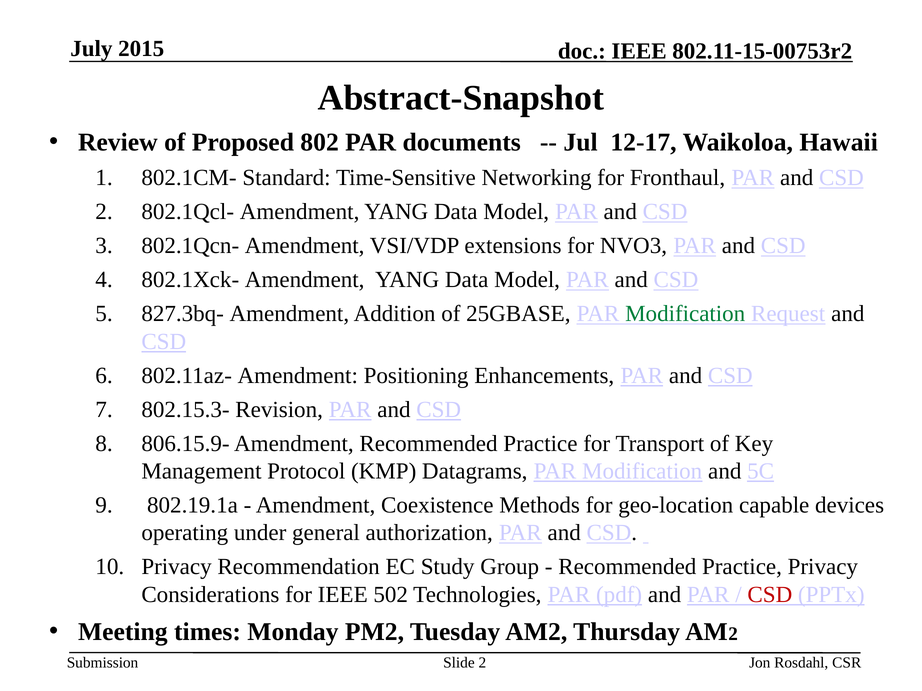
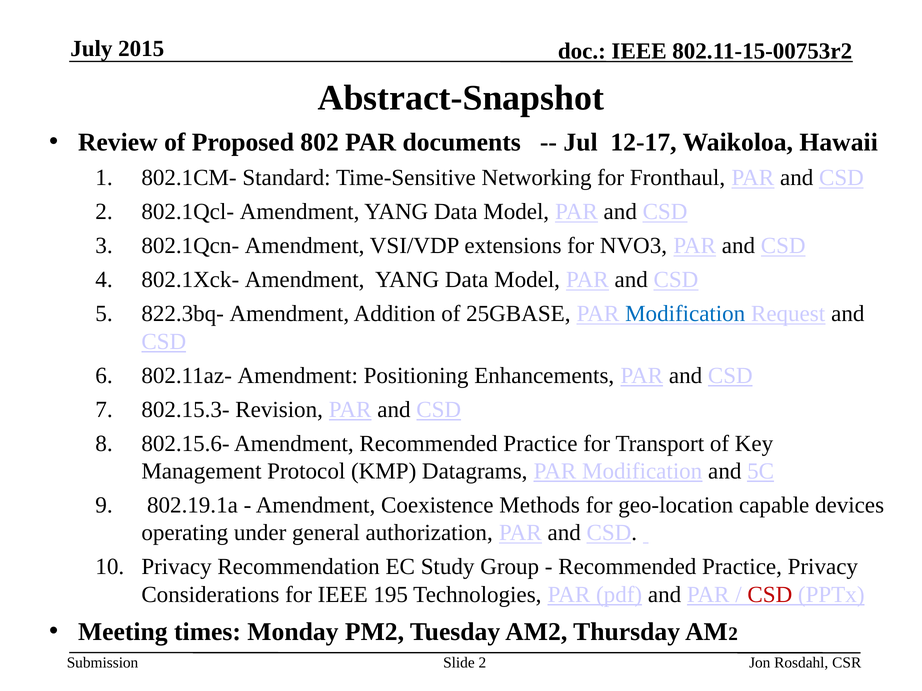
827.3bq-: 827.3bq- -> 822.3bq-
Modification at (685, 314) colour: green -> blue
806.15.9-: 806.15.9- -> 802.15.6-
502: 502 -> 195
